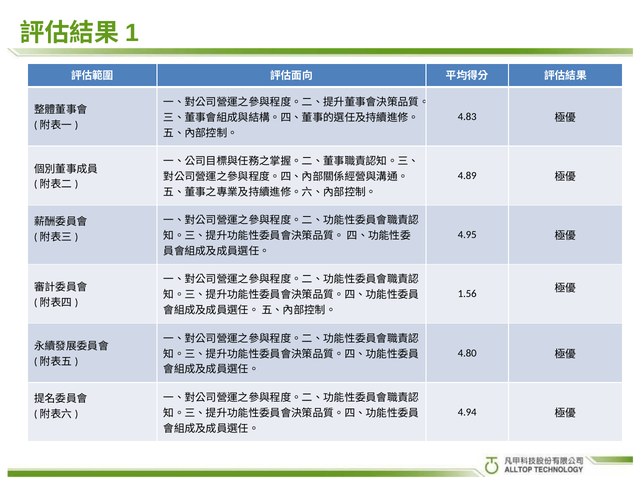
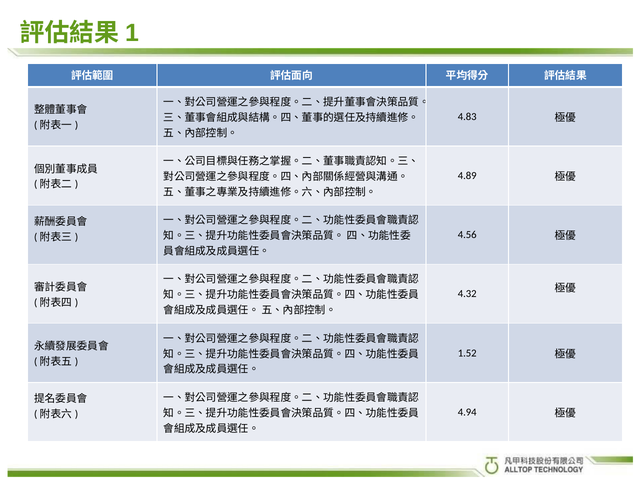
4.95: 4.95 -> 4.56
1.56: 1.56 -> 4.32
4.80: 4.80 -> 1.52
